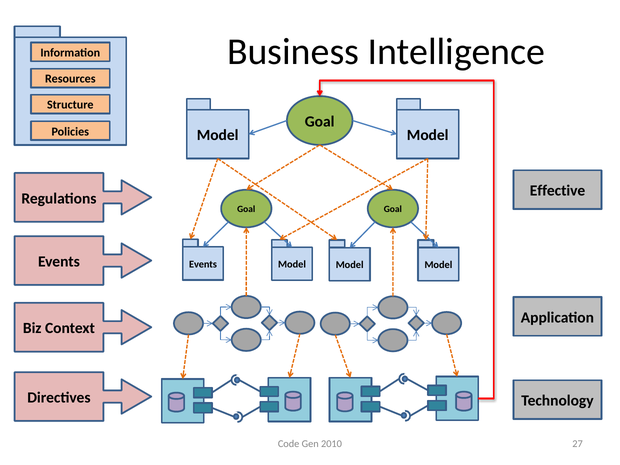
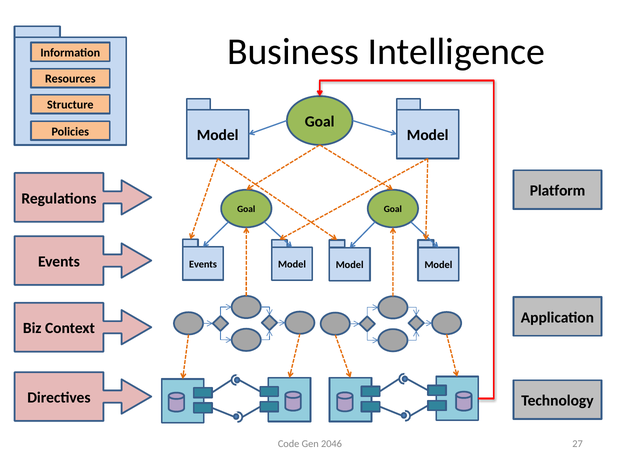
Effective: Effective -> Platform
2010: 2010 -> 2046
